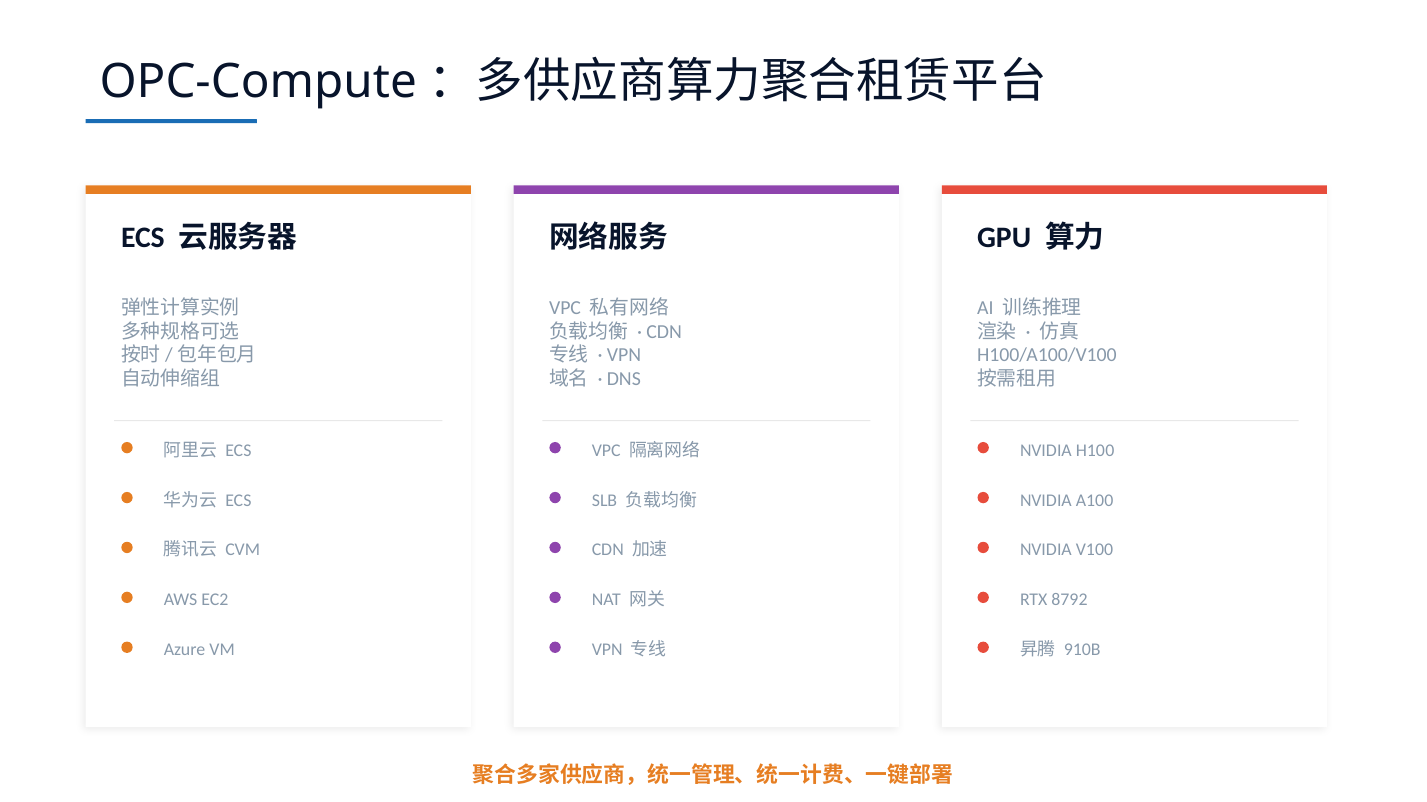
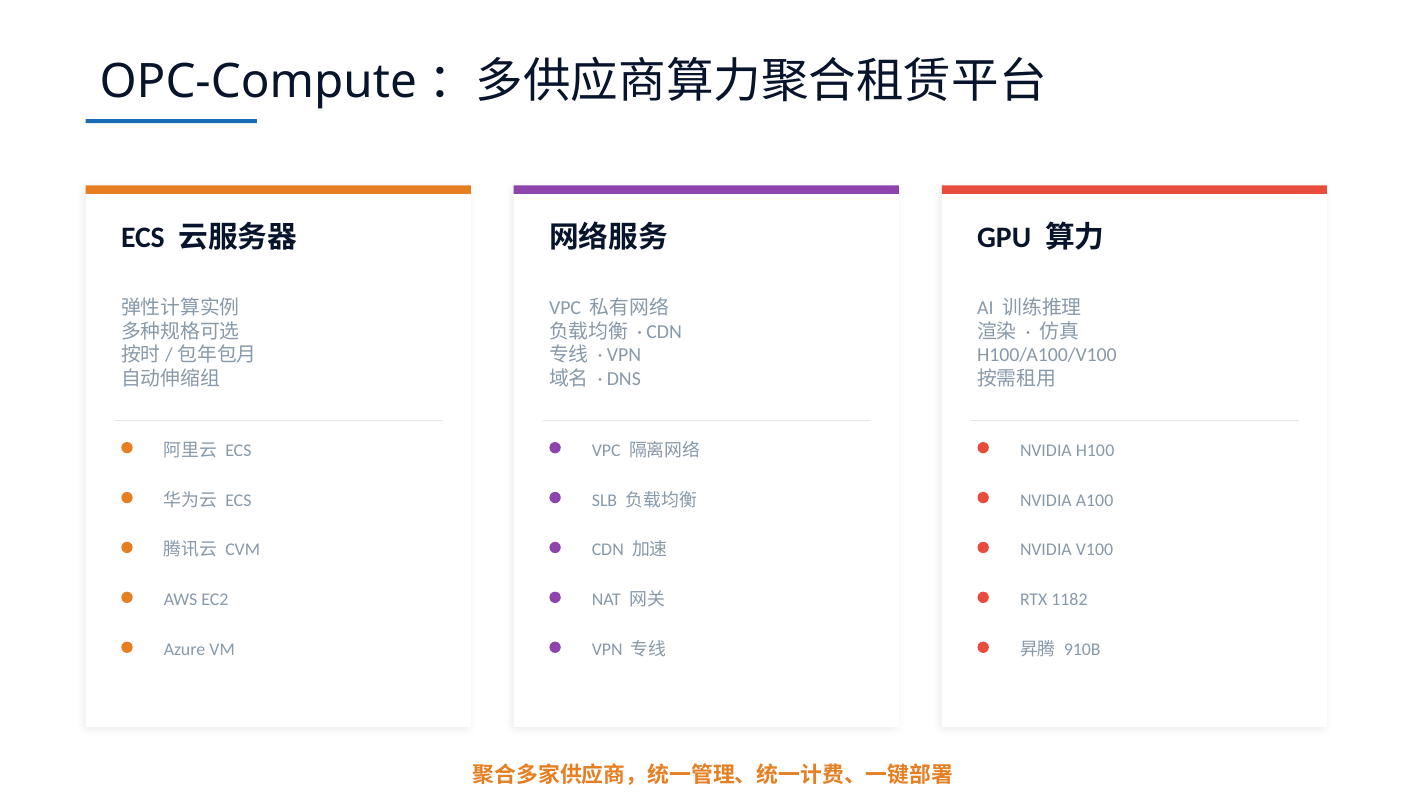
8792: 8792 -> 1182
